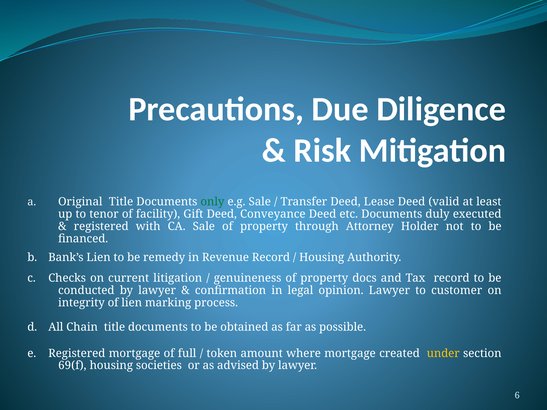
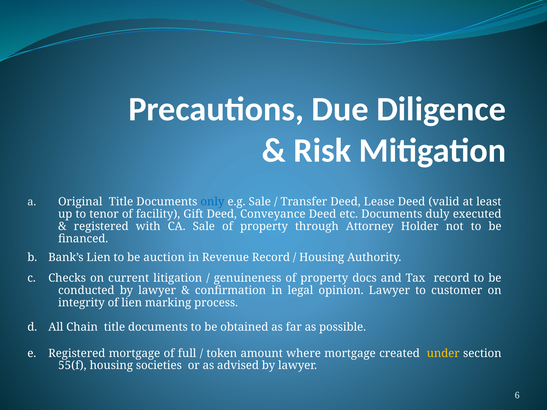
only colour: green -> blue
remedy: remedy -> auction
69(f: 69(f -> 55(f
